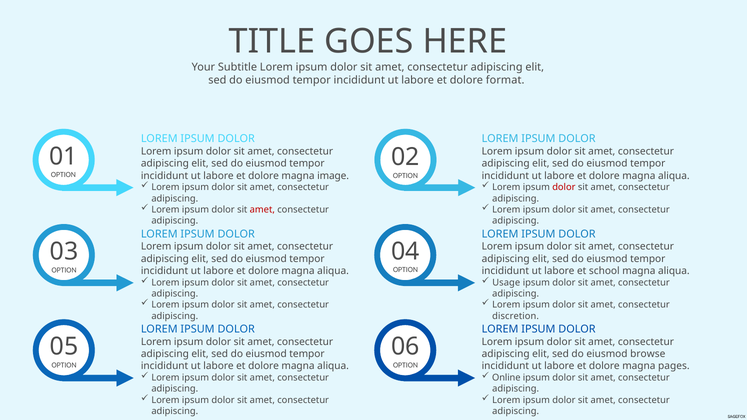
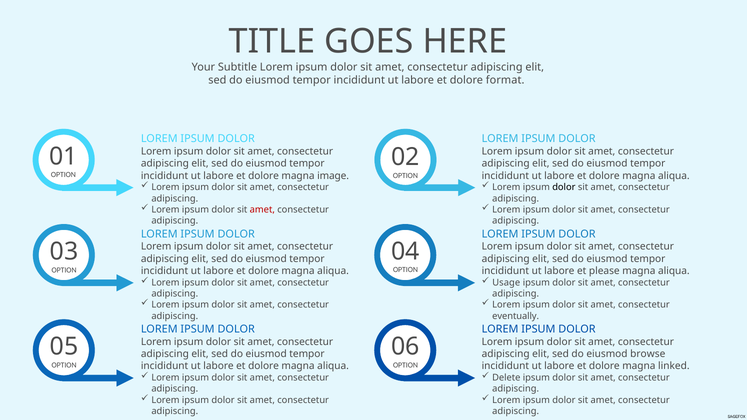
dolor at (564, 187) colour: red -> black
school: school -> please
discretion: discretion -> eventually
pages: pages -> linked
Online: Online -> Delete
